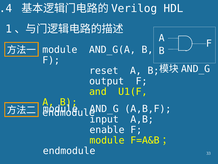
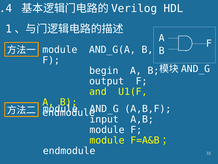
reset: reset -> begin
enable at (107, 130): enable -> module
